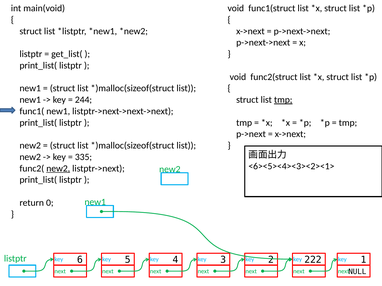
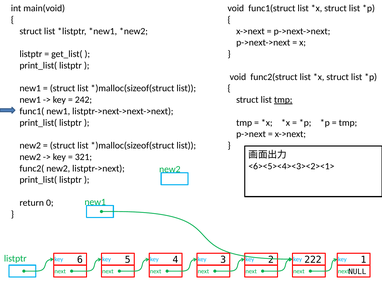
244: 244 -> 242
335: 335 -> 321
new2 at (58, 169) underline: present -> none
